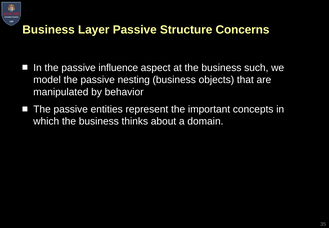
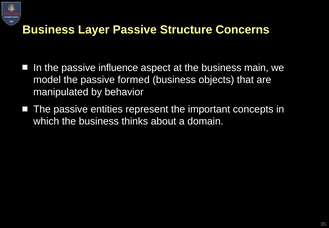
such: such -> main
nesting: nesting -> formed
